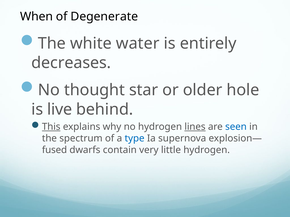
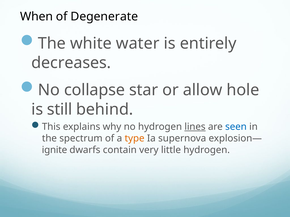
thought: thought -> collapse
older: older -> allow
live: live -> still
This underline: present -> none
type colour: blue -> orange
fused: fused -> ignite
